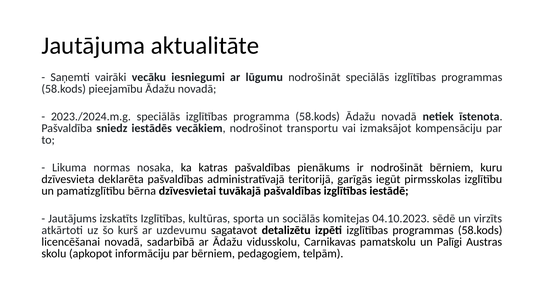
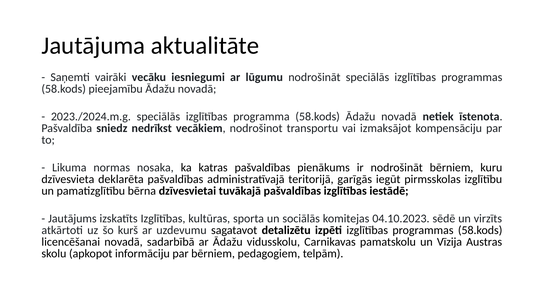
iestādēs: iestādēs -> nedrīkst
Palīgi: Palīgi -> Vīzija
